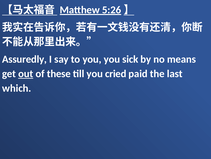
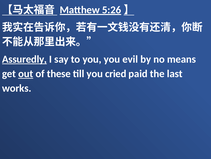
Assuredly underline: none -> present
sick: sick -> evil
which: which -> works
